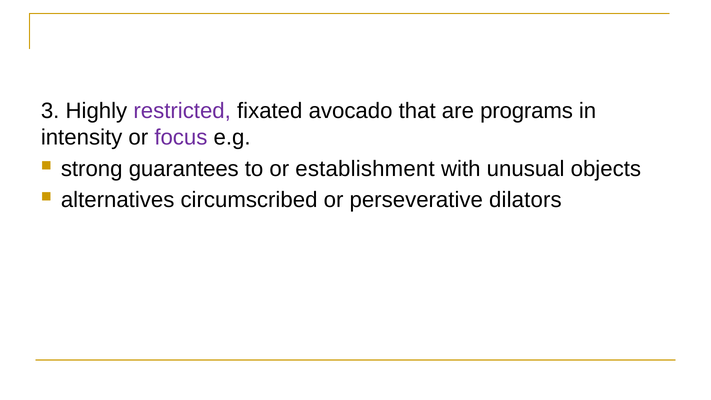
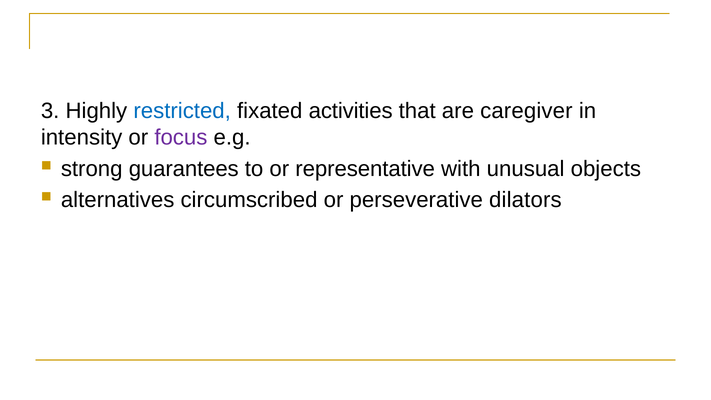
restricted colour: purple -> blue
avocado: avocado -> activities
programs: programs -> caregiver
establishment: establishment -> representative
